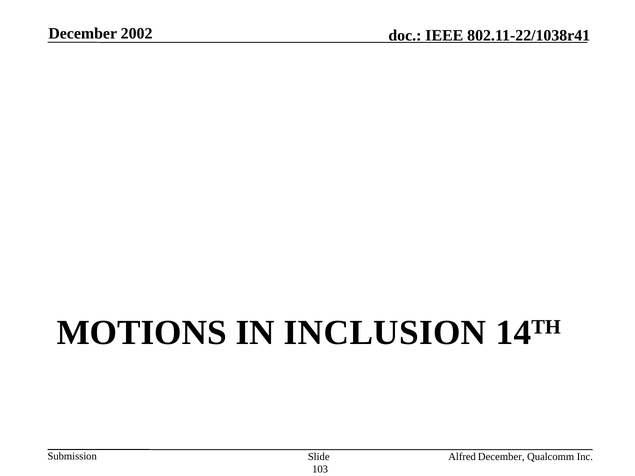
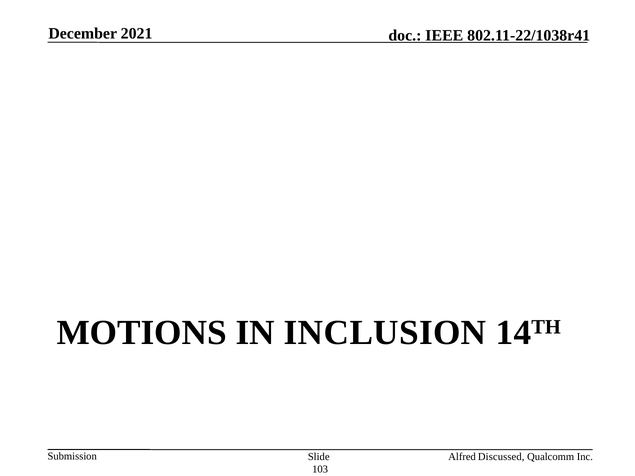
2002: 2002 -> 2021
Alfred December: December -> Discussed
